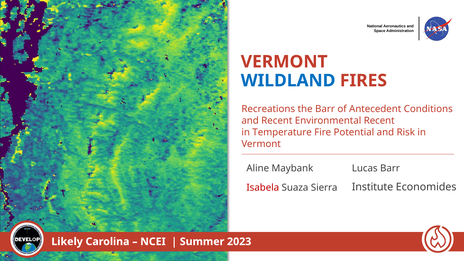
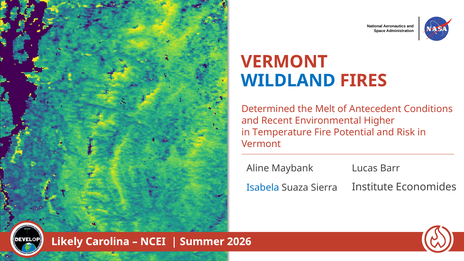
Recreations: Recreations -> Determined
the Barr: Barr -> Melt
Environmental Recent: Recent -> Higher
Isabela colour: red -> blue
2023: 2023 -> 2026
